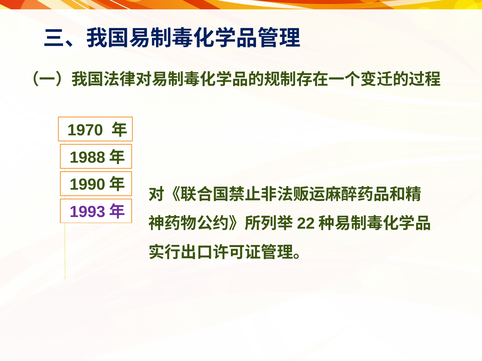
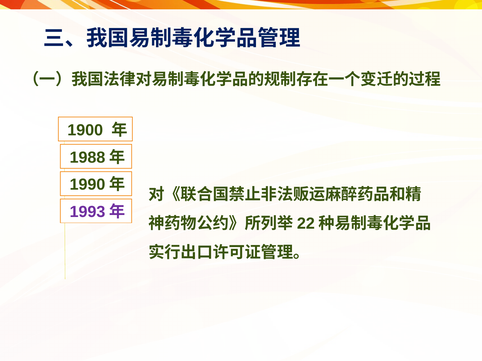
1970: 1970 -> 1900
